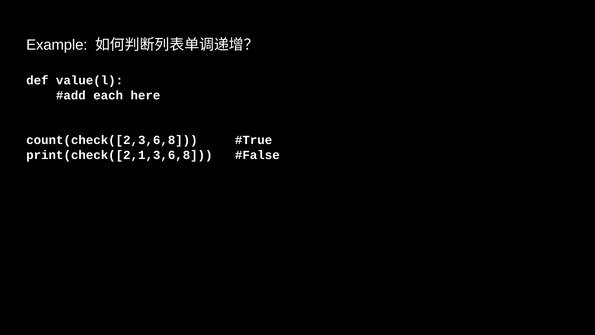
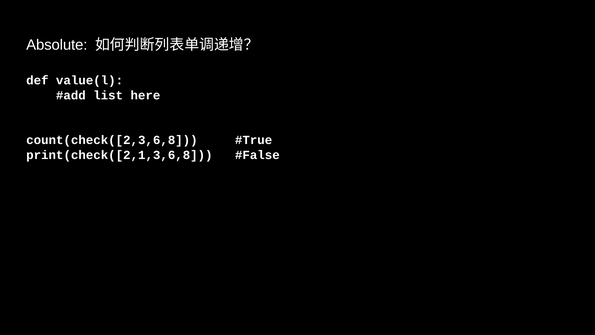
Example: Example -> Absolute
each: each -> list
